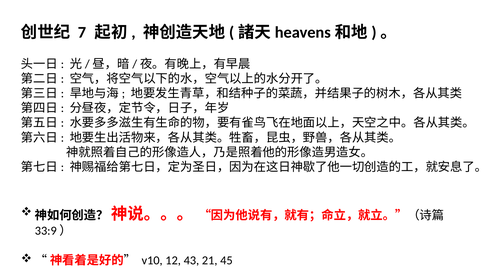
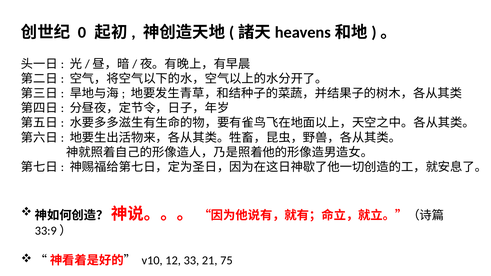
7: 7 -> 0
43: 43 -> 33
45: 45 -> 75
